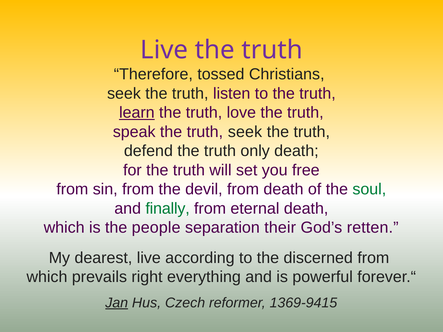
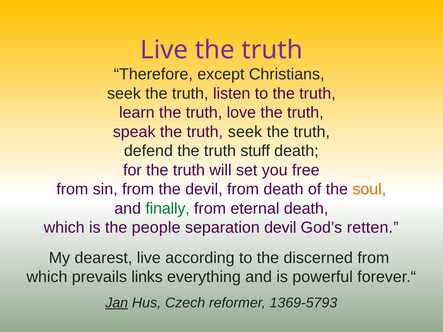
tossed: tossed -> except
learn underline: present -> none
only: only -> stuff
soul colour: green -> orange
separation their: their -> devil
right: right -> links
1369-9415: 1369-9415 -> 1369-5793
